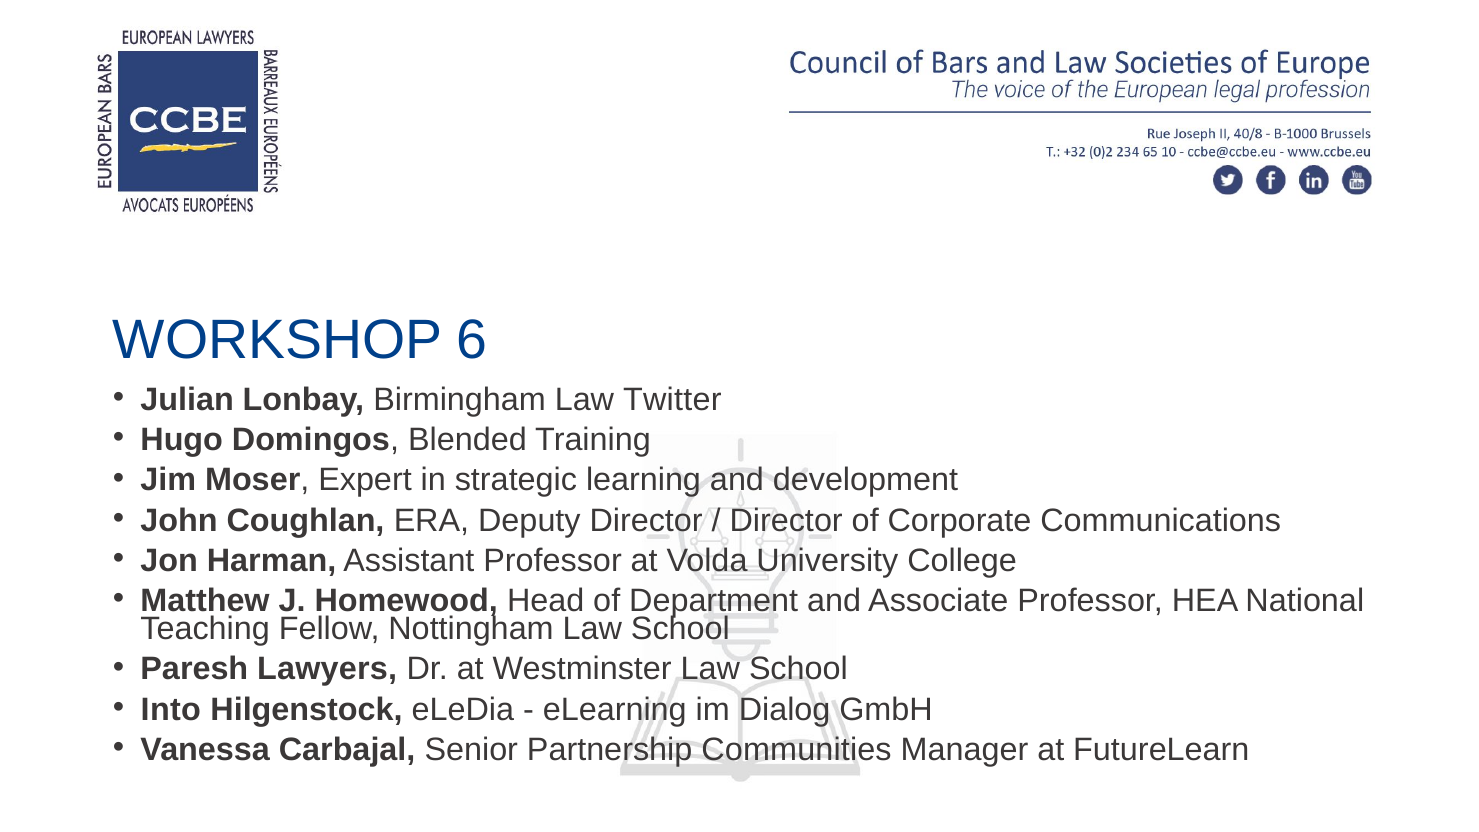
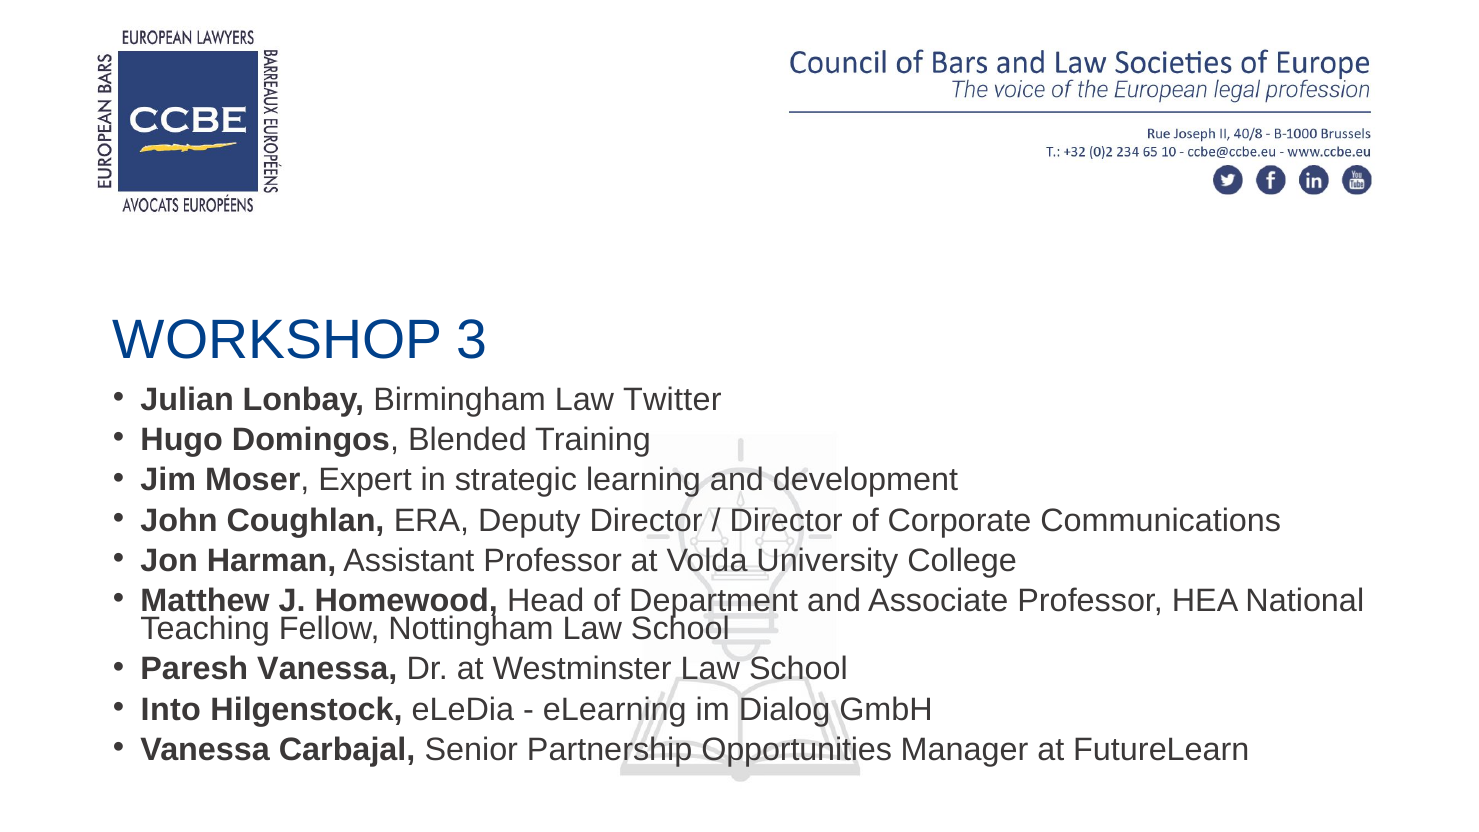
6: 6 -> 3
Paresh Lawyers: Lawyers -> Vanessa
Communities: Communities -> Opportunities
